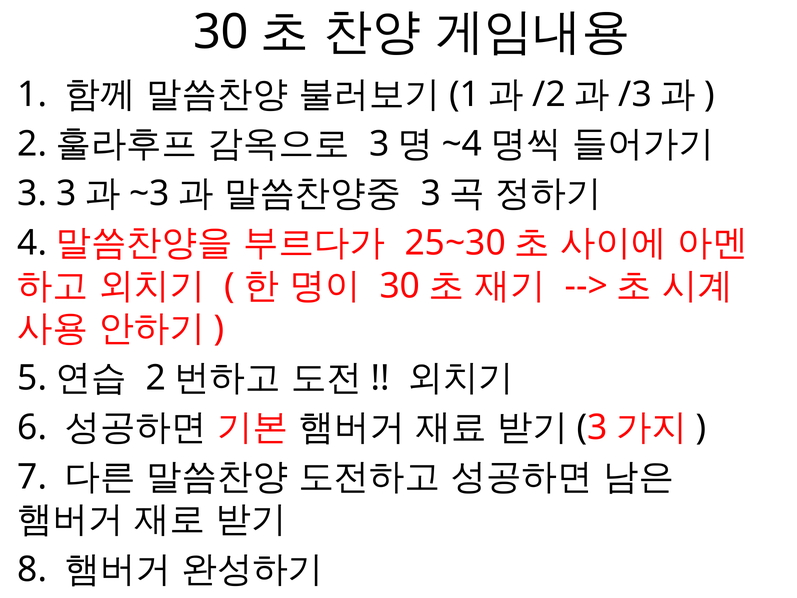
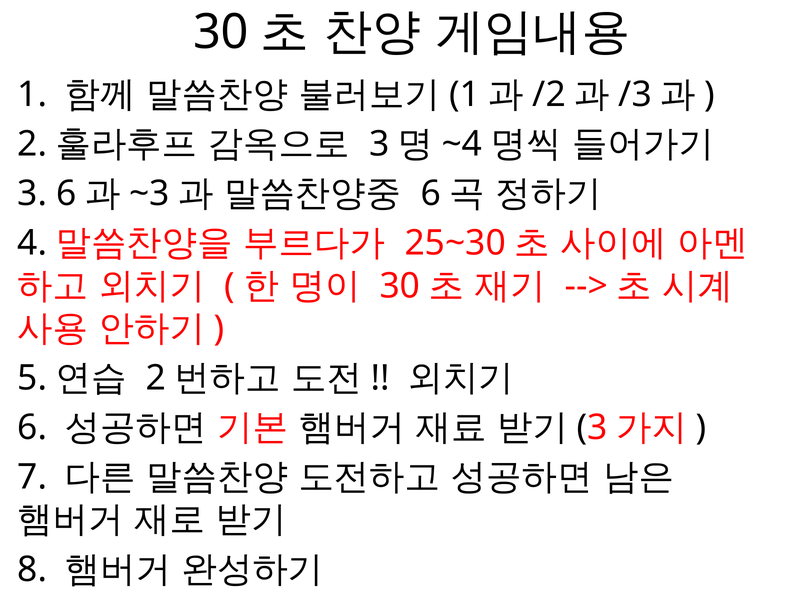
3 3: 3 -> 6
3 at (431, 194): 3 -> 6
